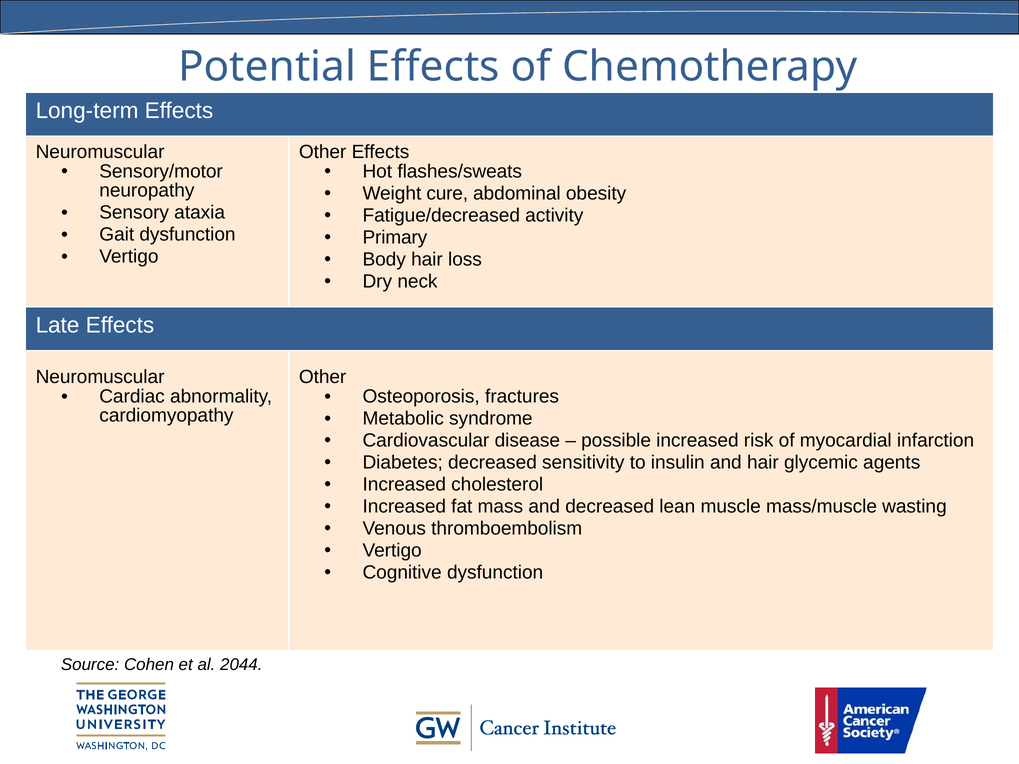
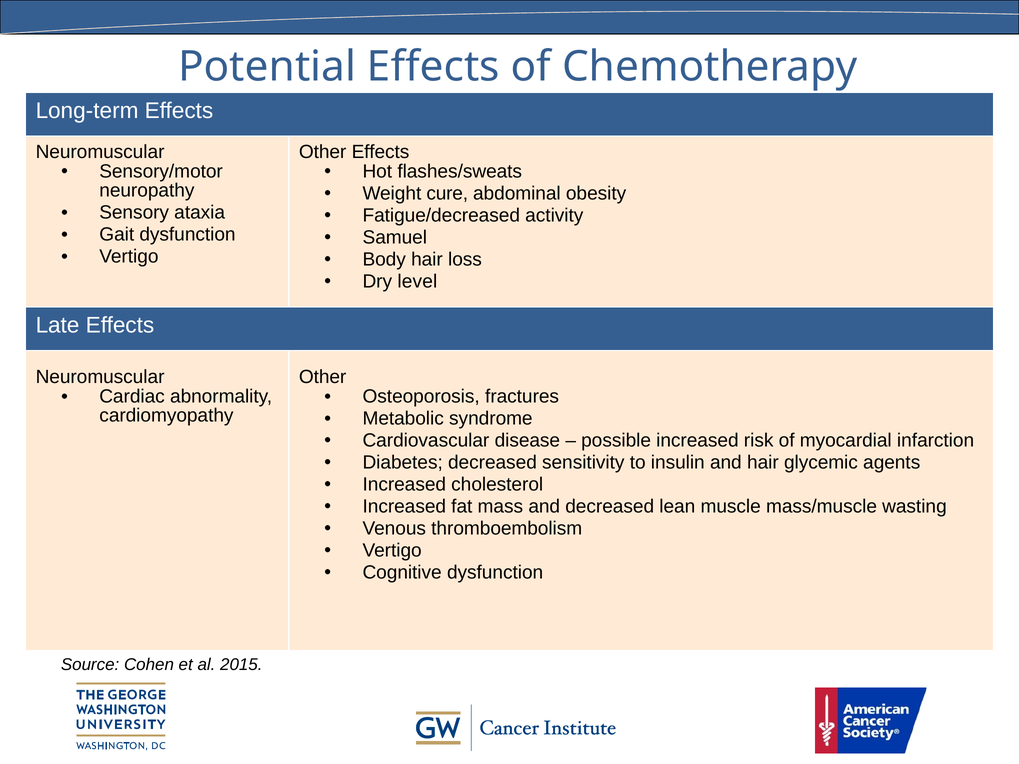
Primary: Primary -> Samuel
neck: neck -> level
2044: 2044 -> 2015
